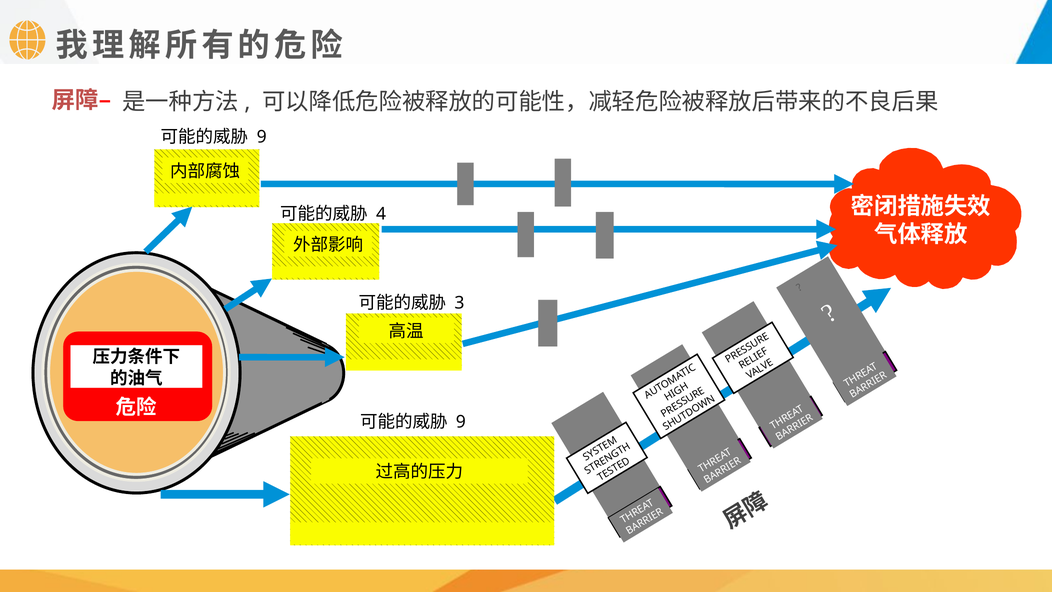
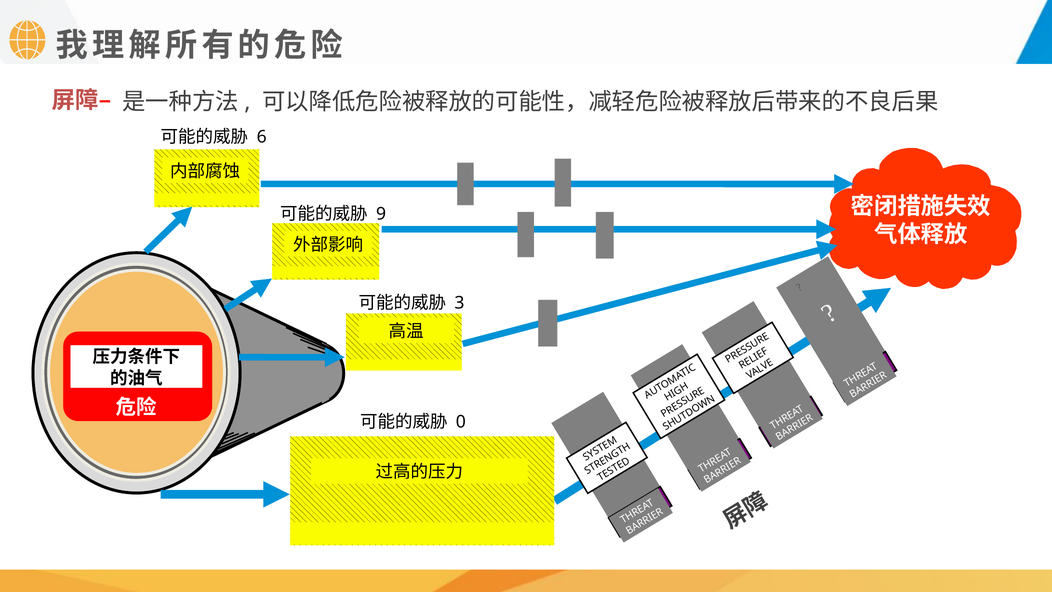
9 at (262, 137): 9 -> 6
4: 4 -> 9
9 at (461, 422): 9 -> 0
